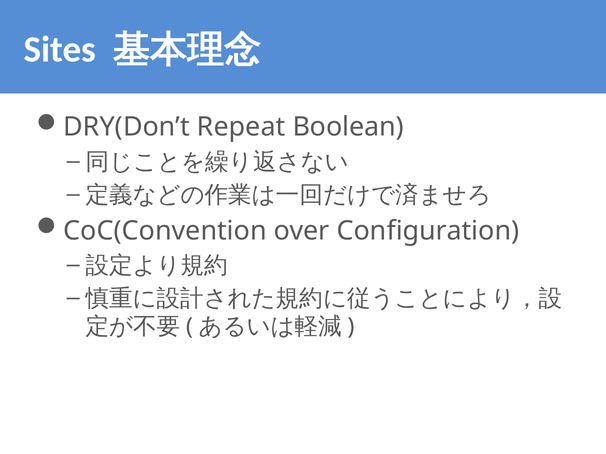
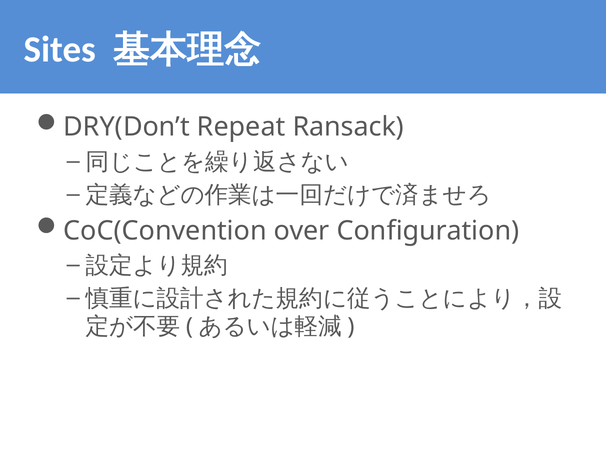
Boolean: Boolean -> Ransack
